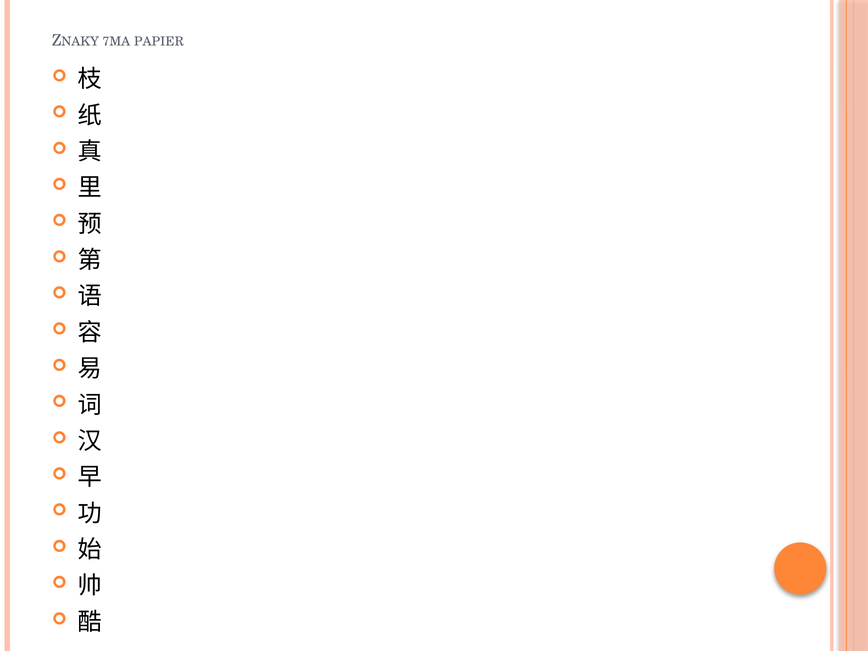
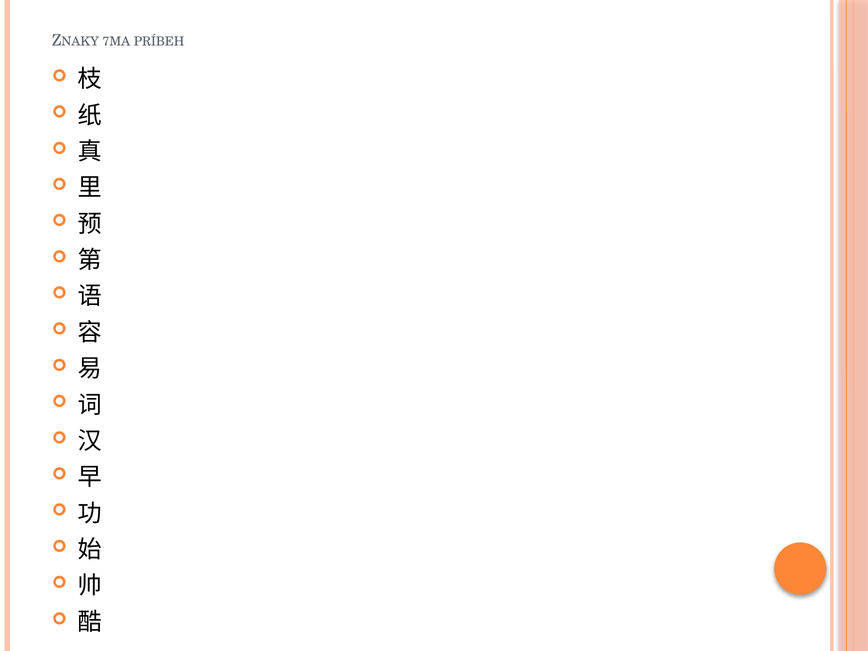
PAPIER: PAPIER -> PRÍBEH
